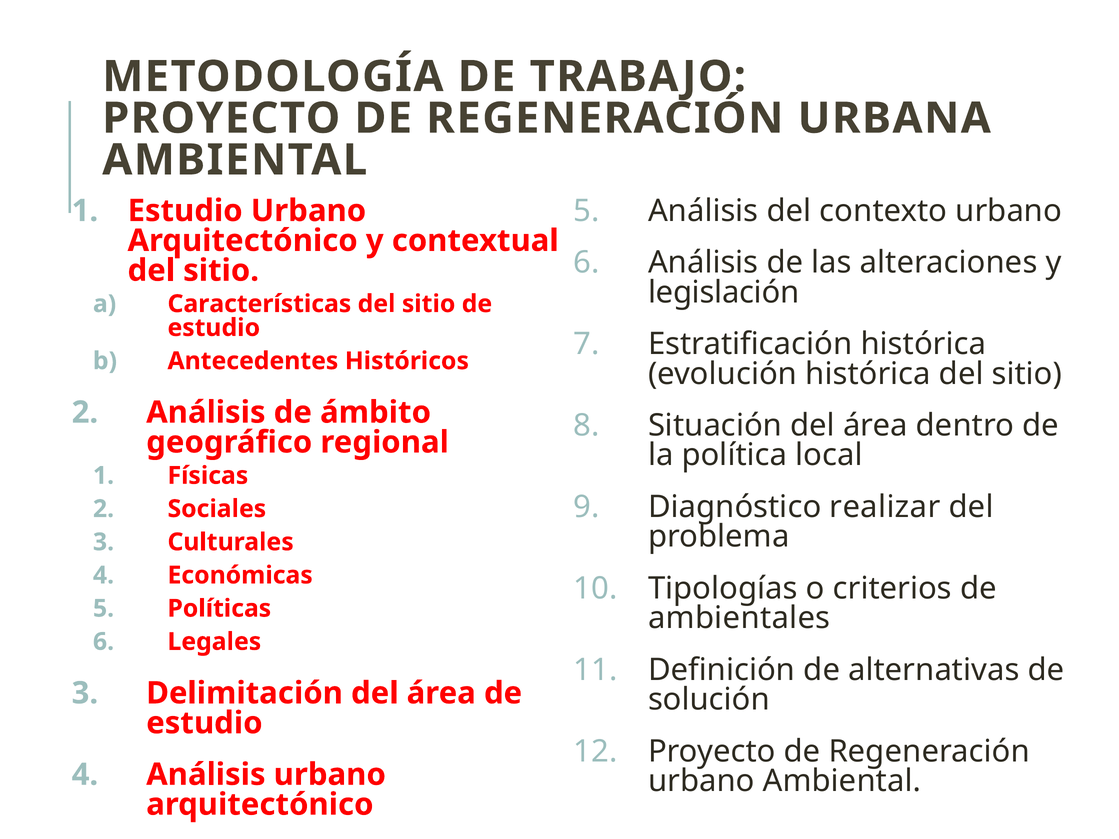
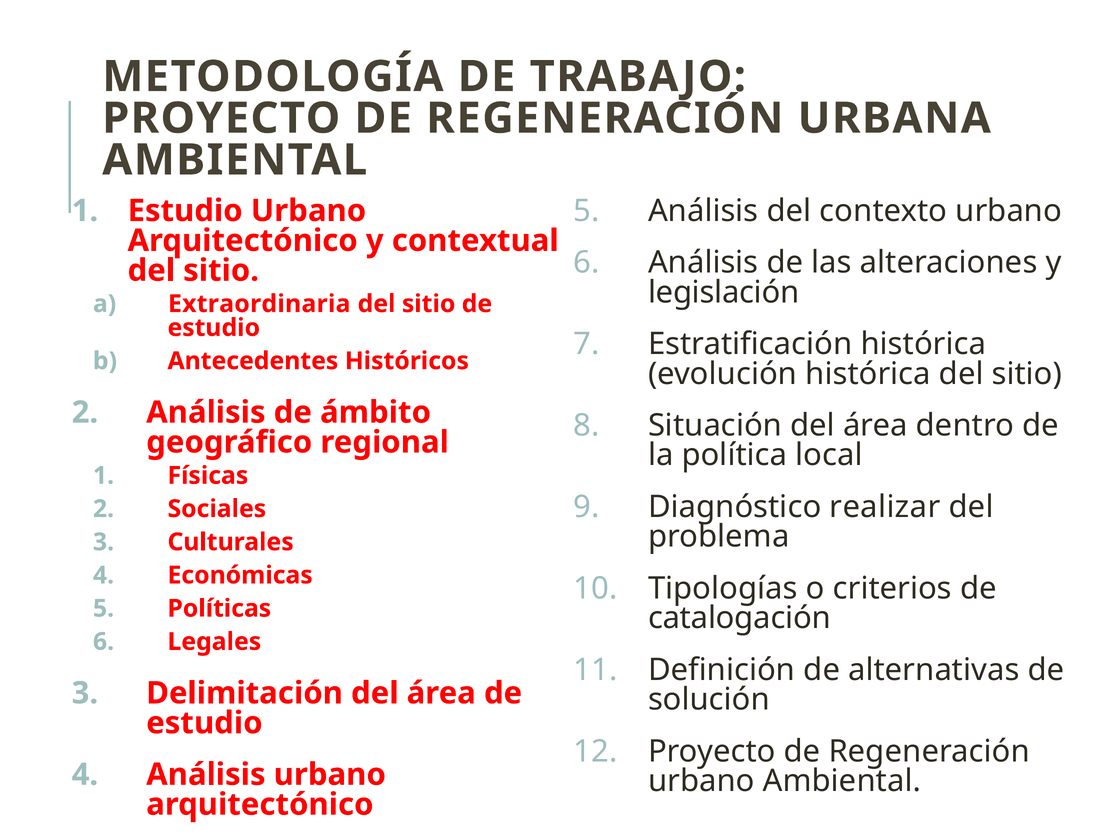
Características: Características -> Extraordinaria
ambientales: ambientales -> catalogación
